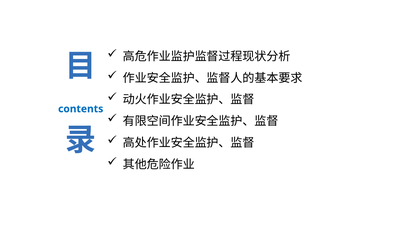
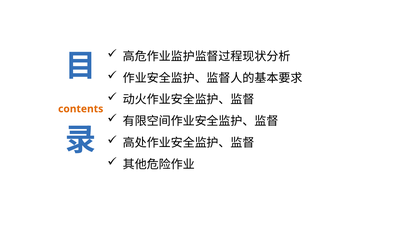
contents colour: blue -> orange
